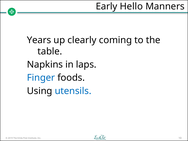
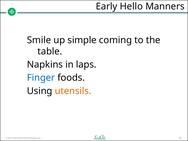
Years: Years -> Smile
clearly: clearly -> simple
utensils colour: blue -> orange
